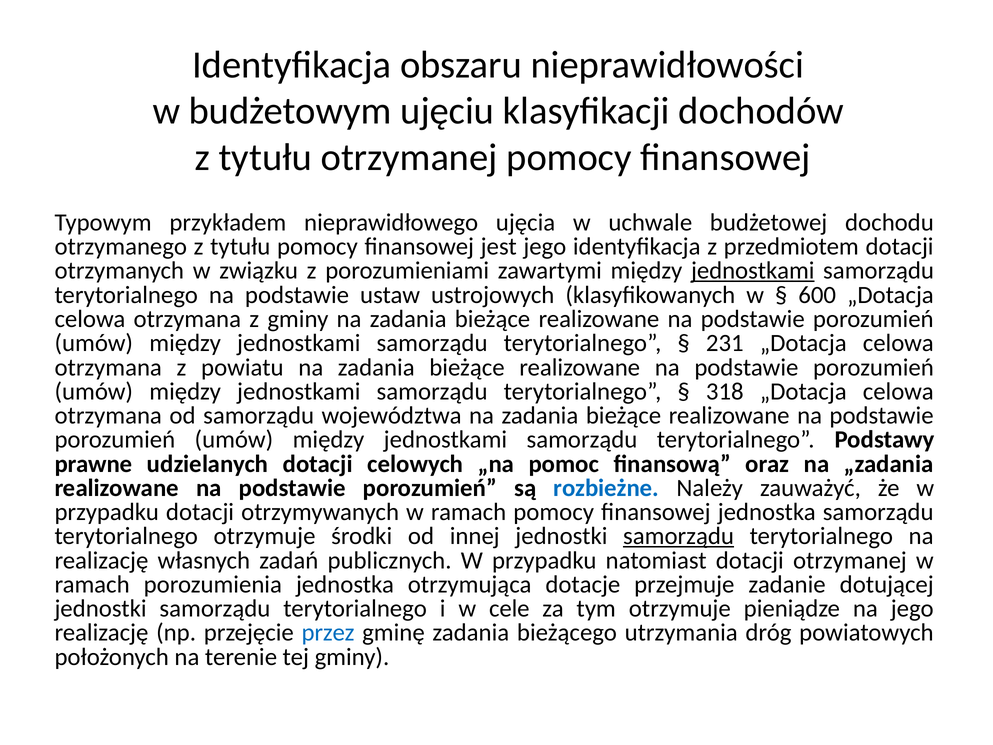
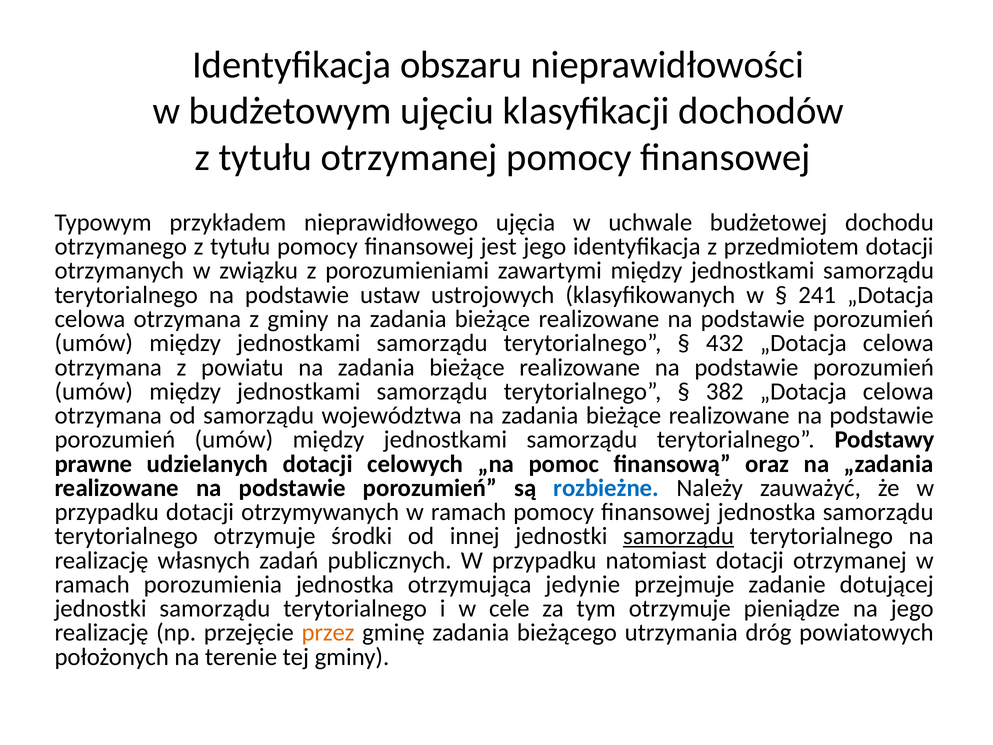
jednostkami at (753, 271) underline: present -> none
600: 600 -> 241
231: 231 -> 432
318: 318 -> 382
dotacje: dotacje -> jedynie
przez colour: blue -> orange
